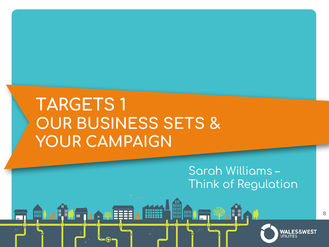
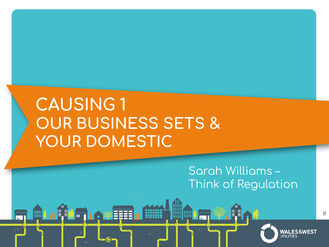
TARGETS: TARGETS -> CAUSING
CAMPAIGN: CAMPAIGN -> DOMESTIC
